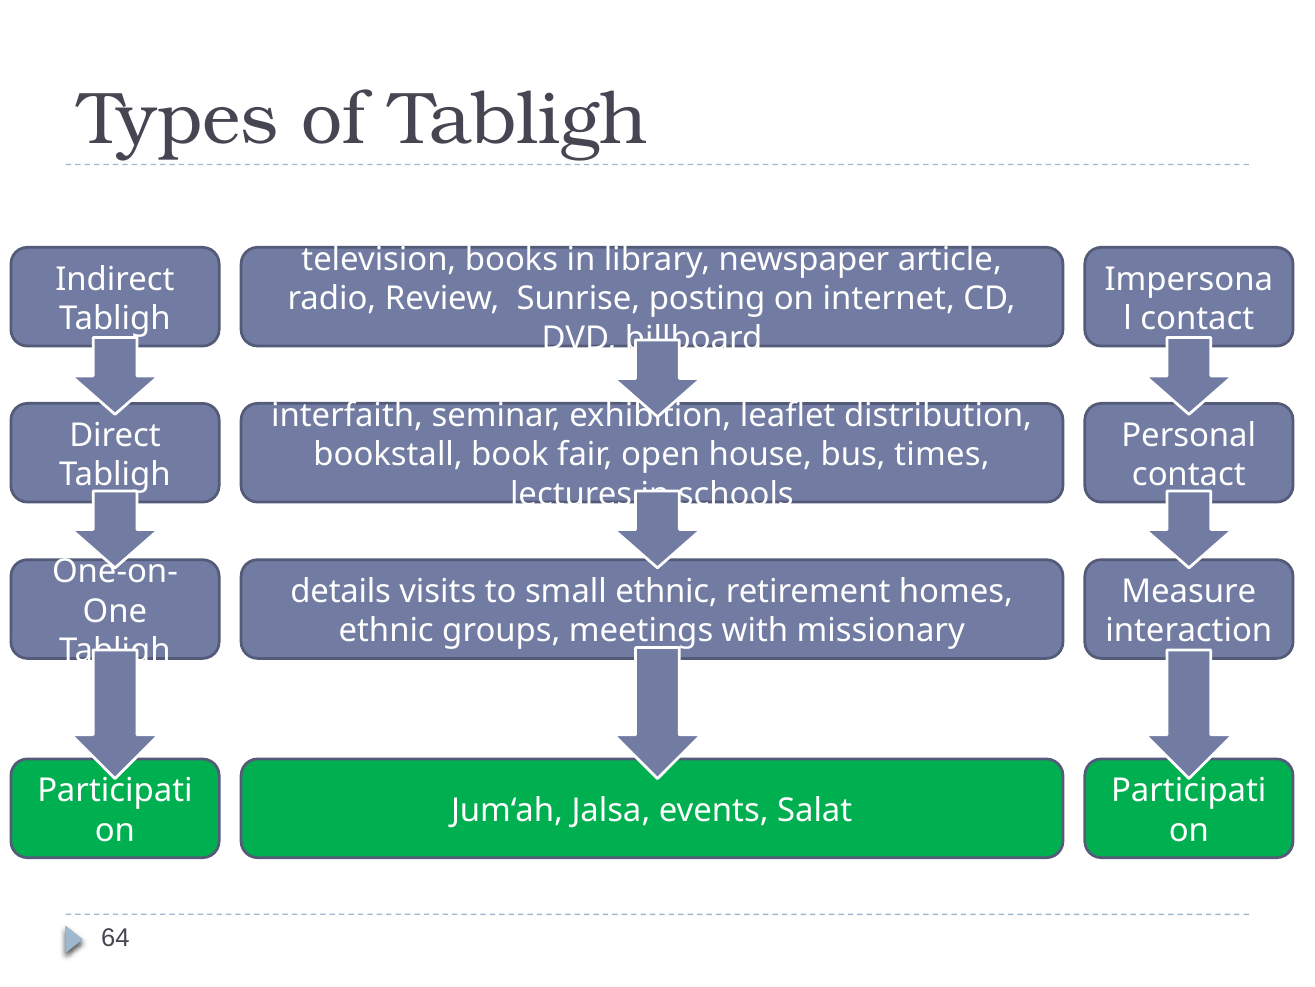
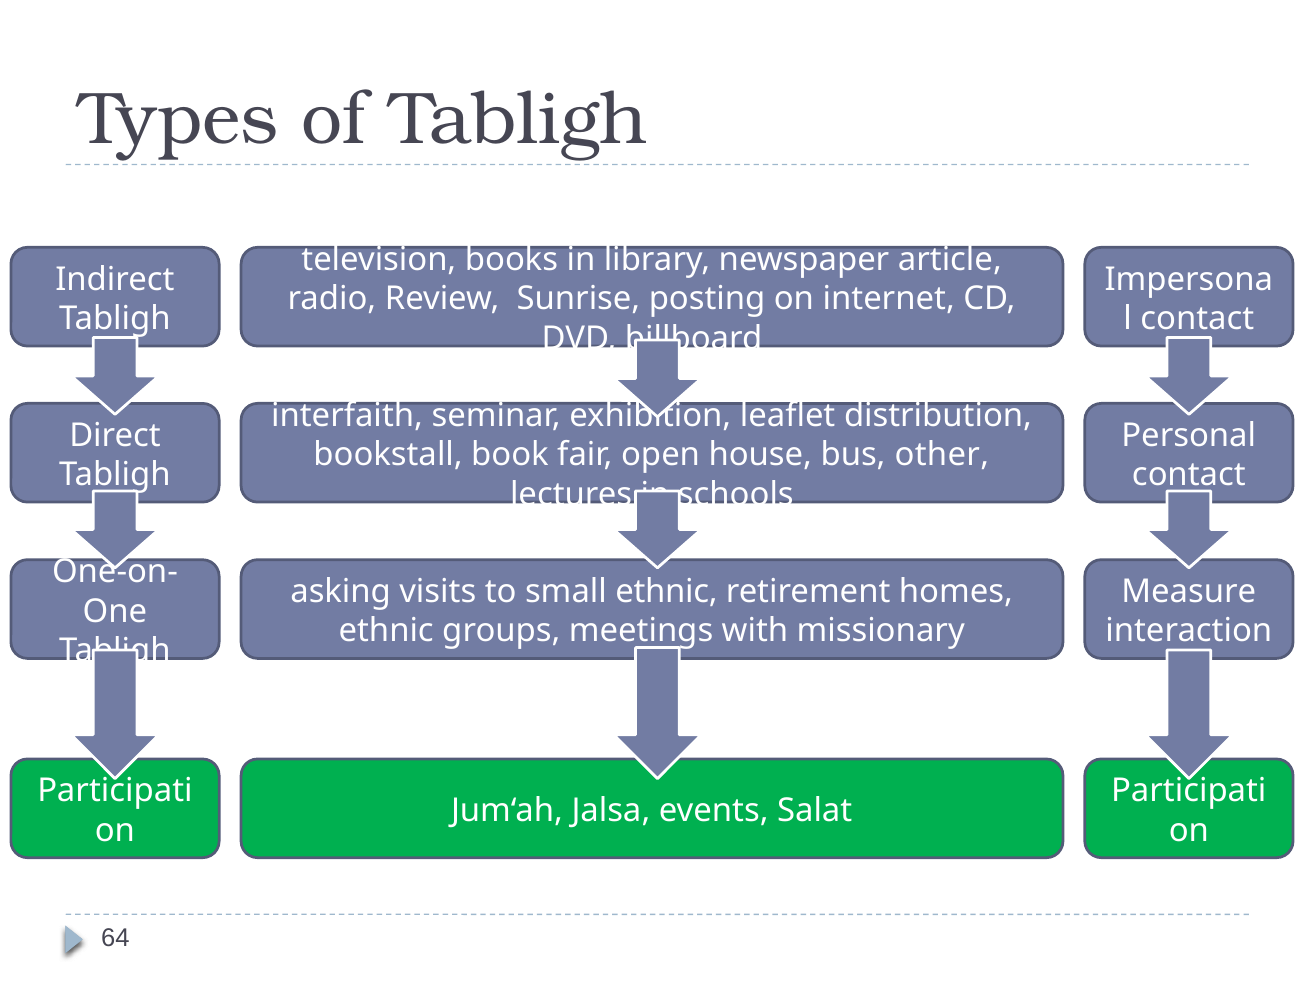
times: times -> other
details: details -> asking
